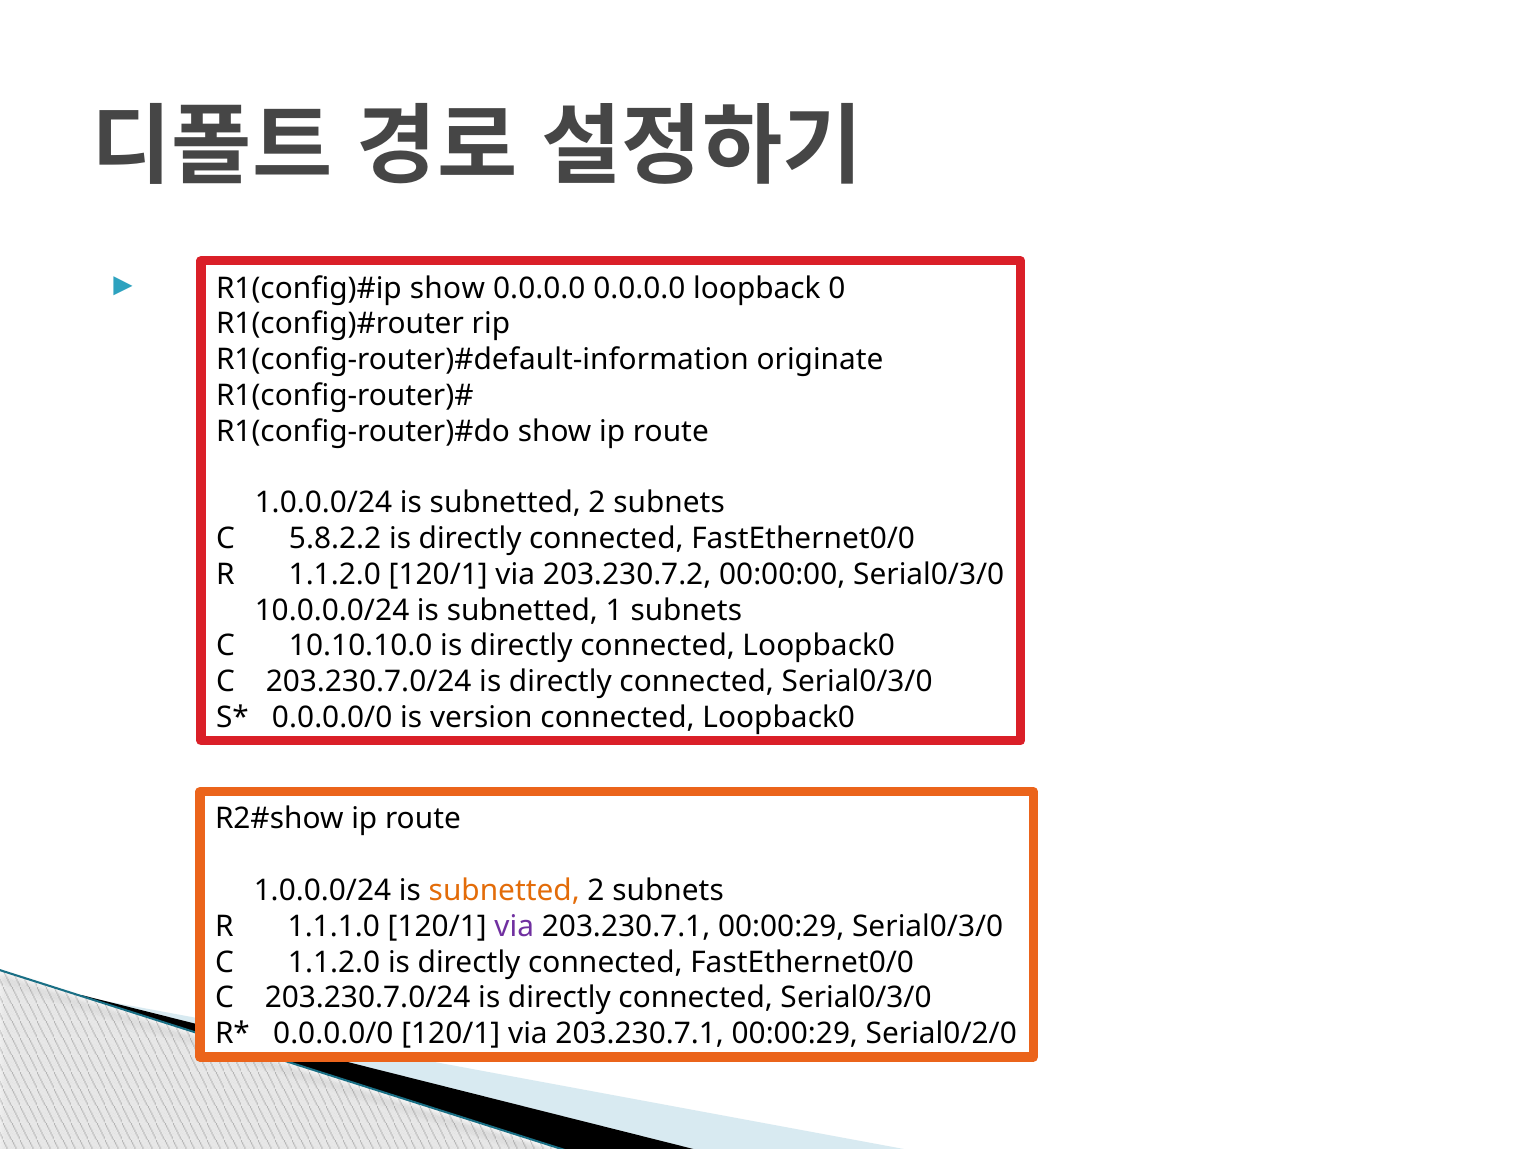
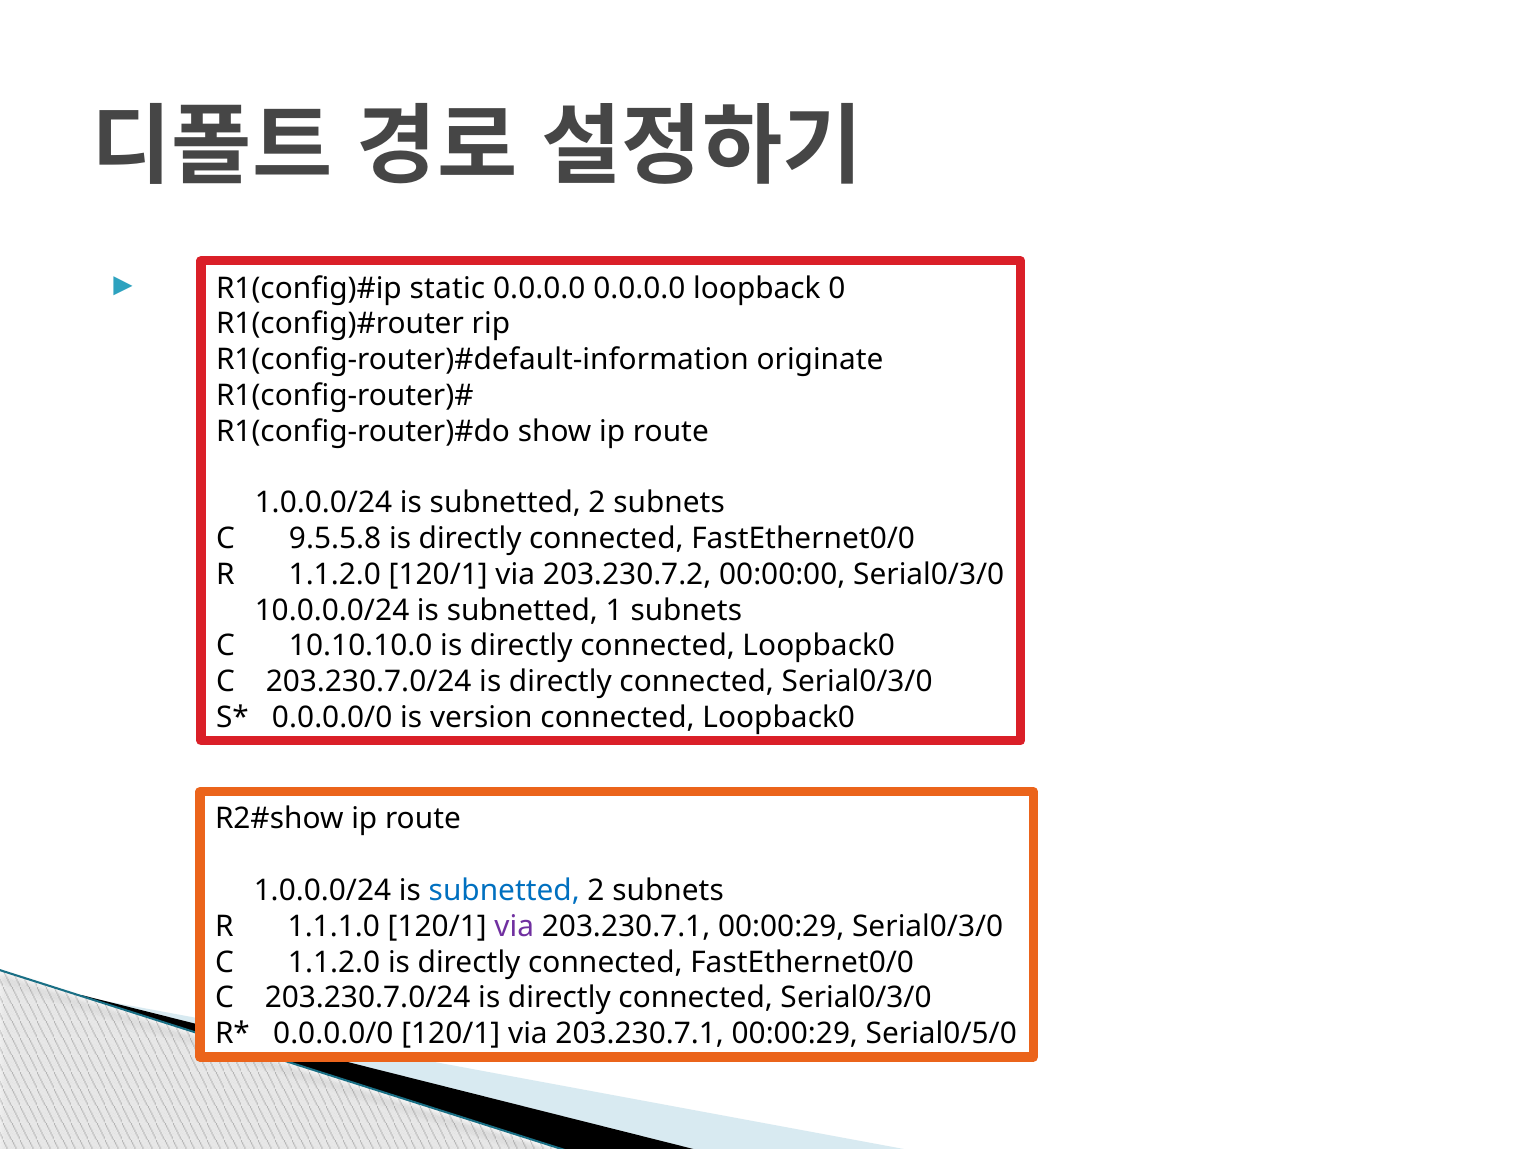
show at (447, 288): show -> static
5.8.2.2: 5.8.2.2 -> 9.5.5.8
subnetted at (504, 891) colour: orange -> blue
Serial0/2/0: Serial0/2/0 -> Serial0/5/0
